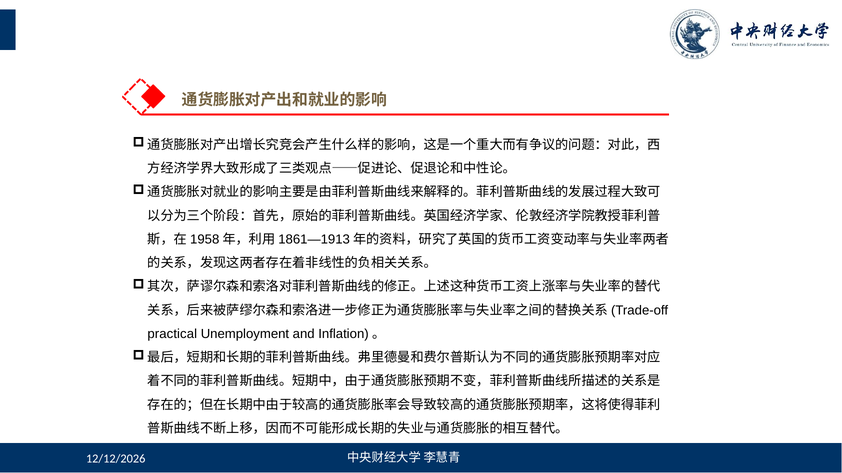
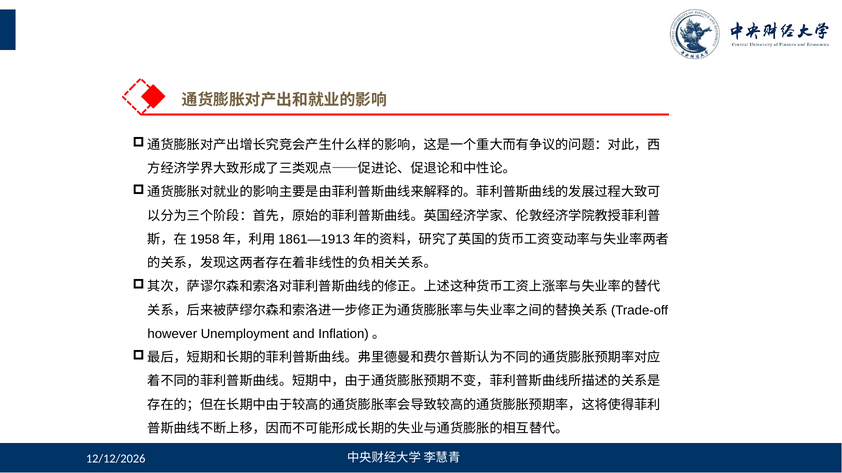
practical: practical -> however
